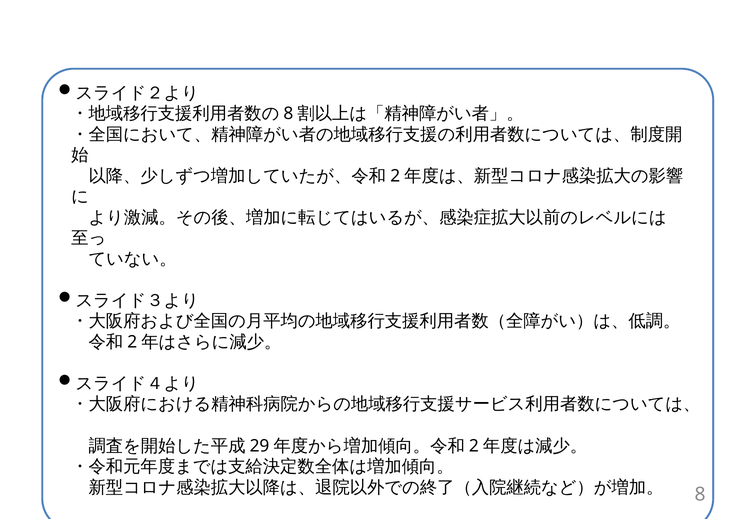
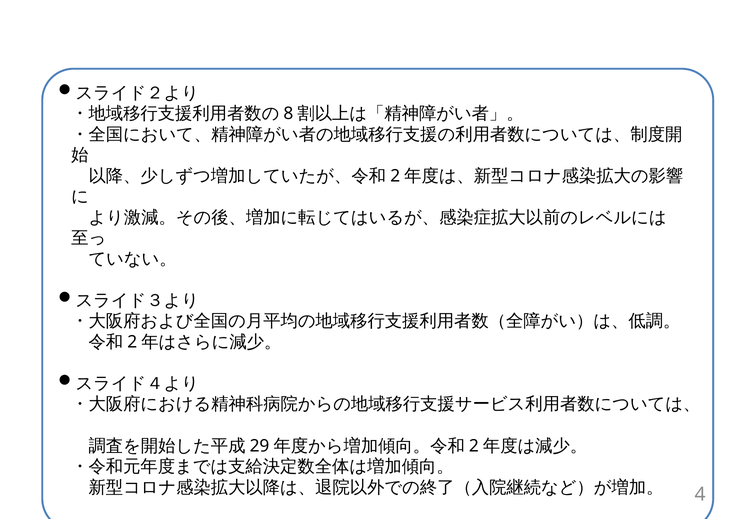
8: 8 -> 4
